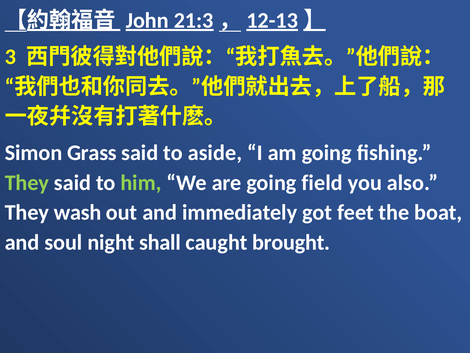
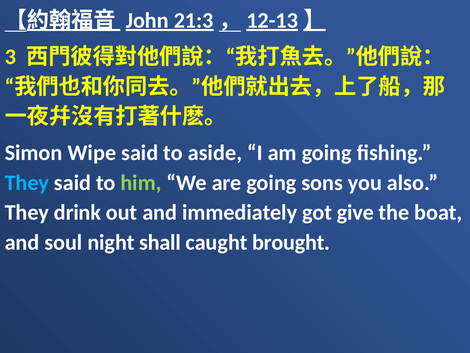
Grass: Grass -> Wipe
They at (27, 183) colour: light green -> light blue
field: field -> sons
wash: wash -> drink
feet: feet -> give
